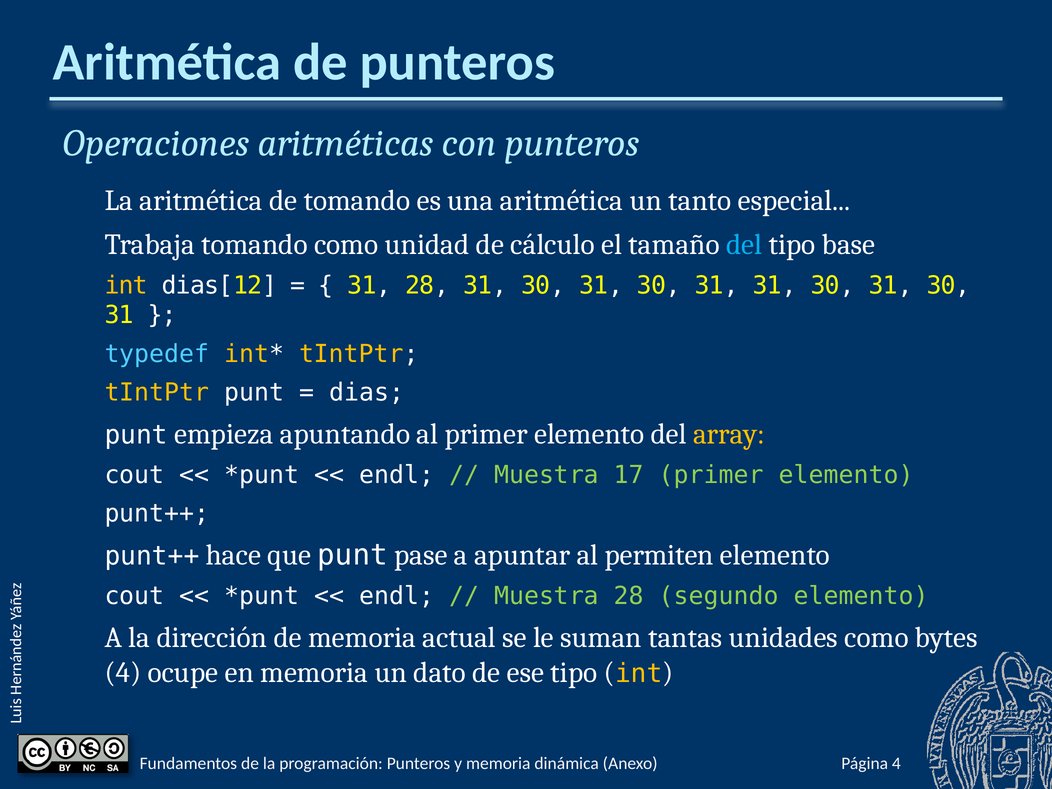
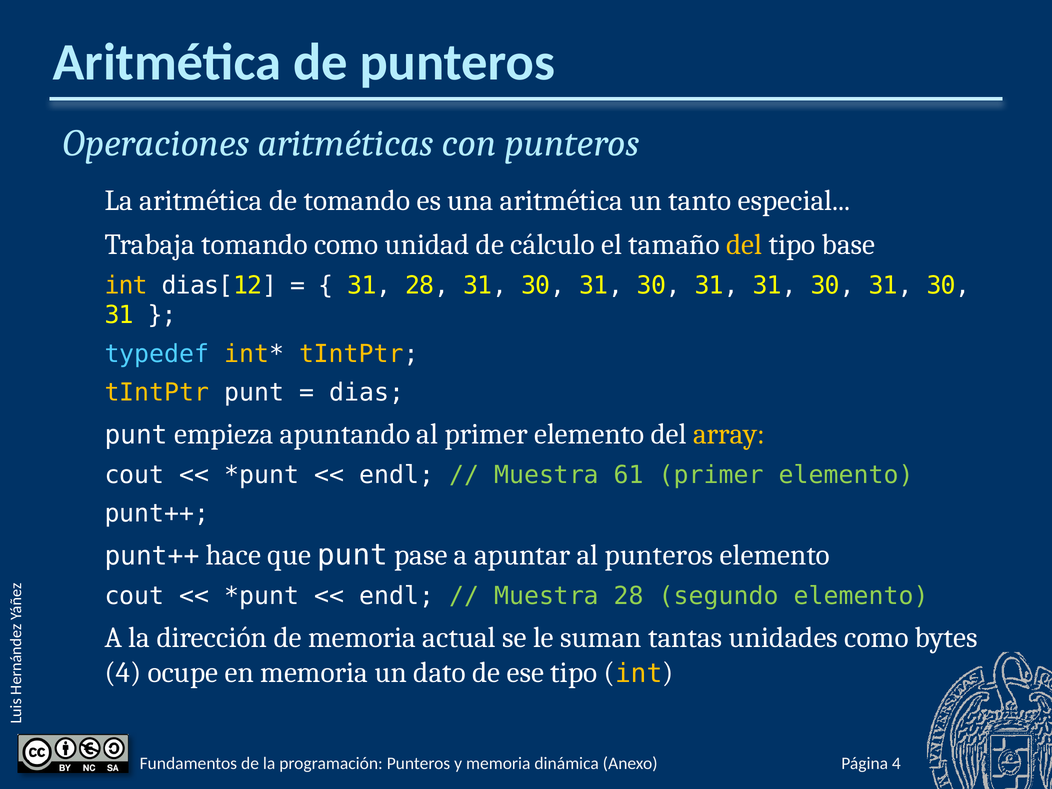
del at (744, 245) colour: light blue -> yellow
17: 17 -> 61
al permiten: permiten -> punteros
